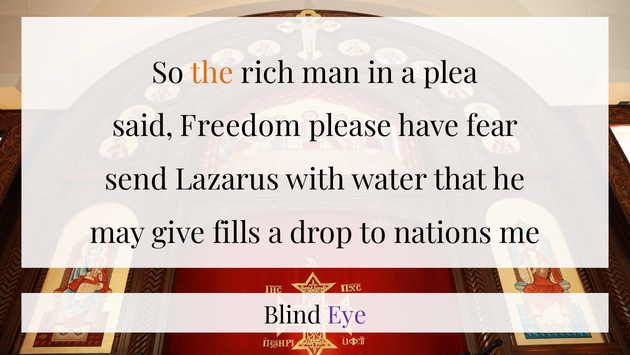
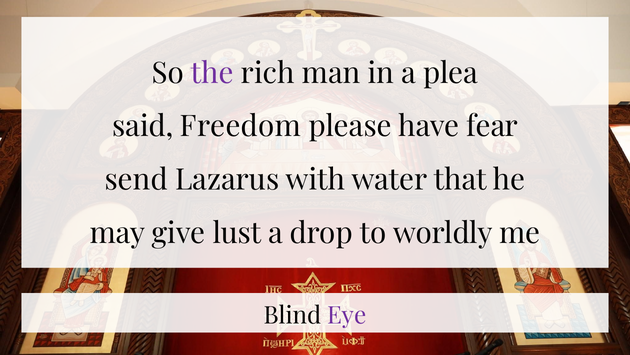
the colour: orange -> purple
fills: fills -> lust
nations: nations -> worldly
